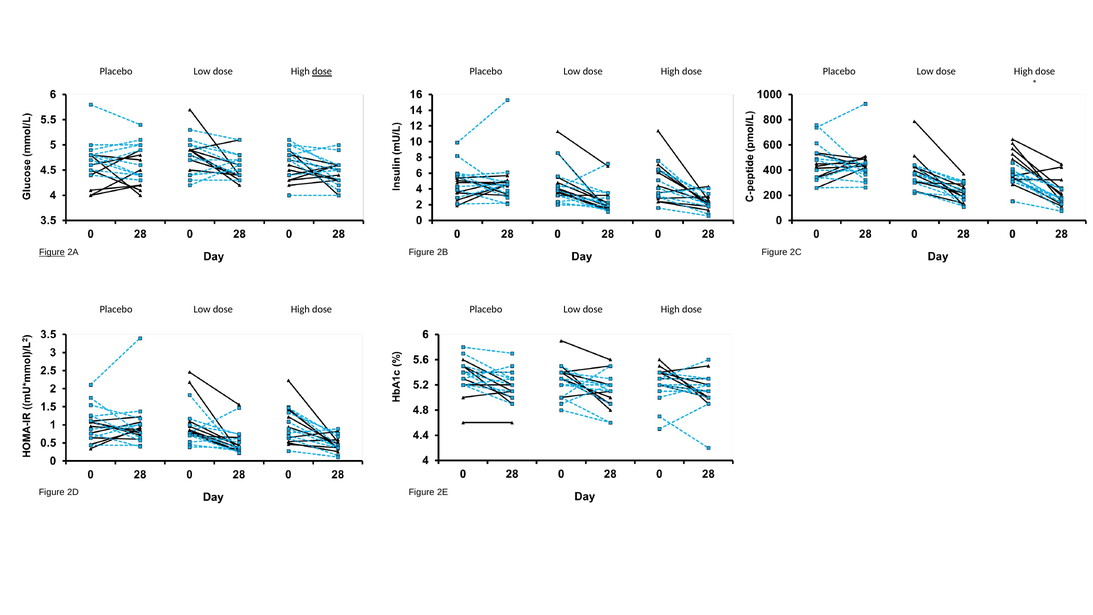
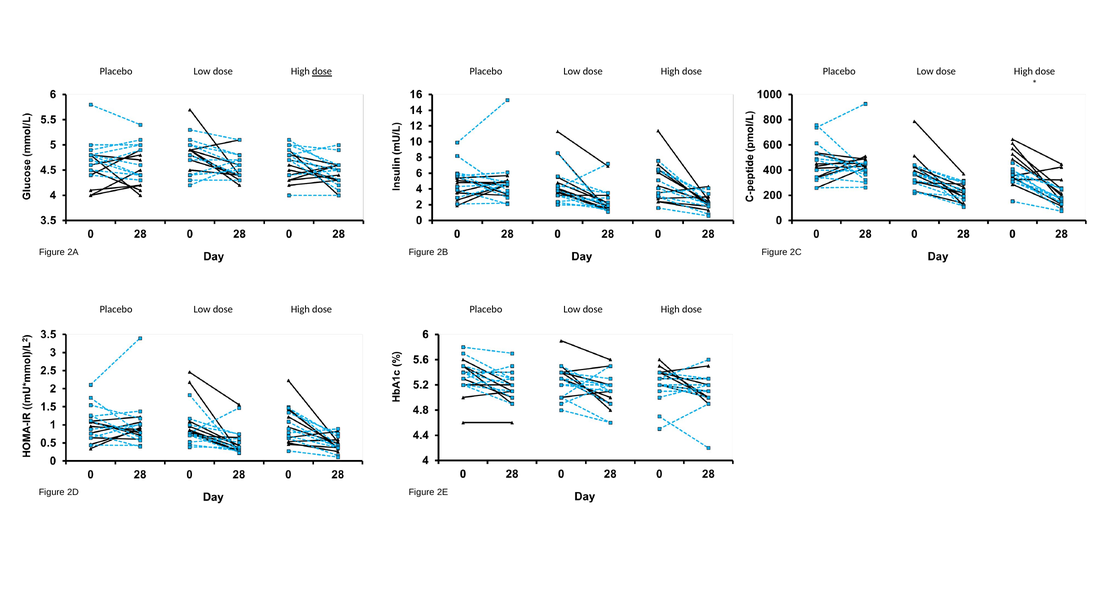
Figure at (52, 252) underline: present -> none
